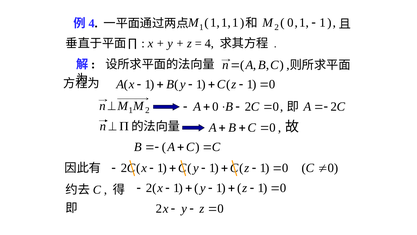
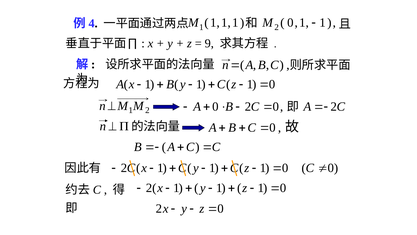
4 at (209, 44): 4 -> 9
